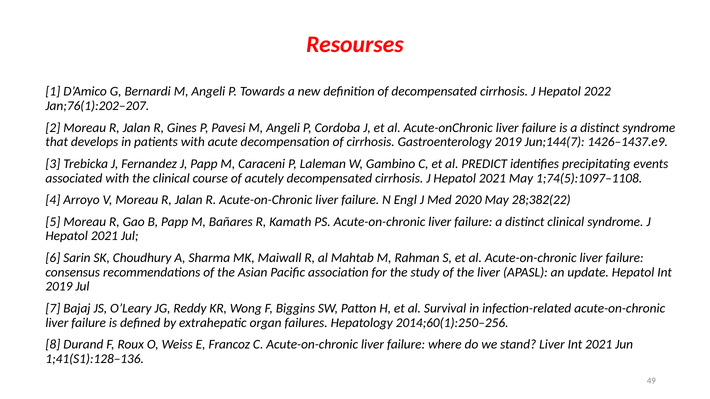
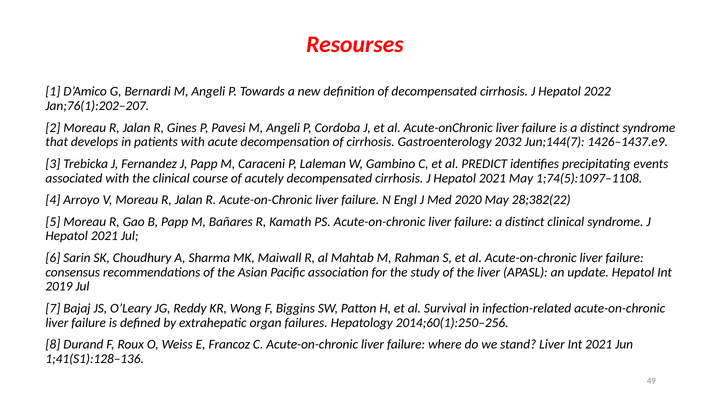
Gastroenterology 2019: 2019 -> 2032
